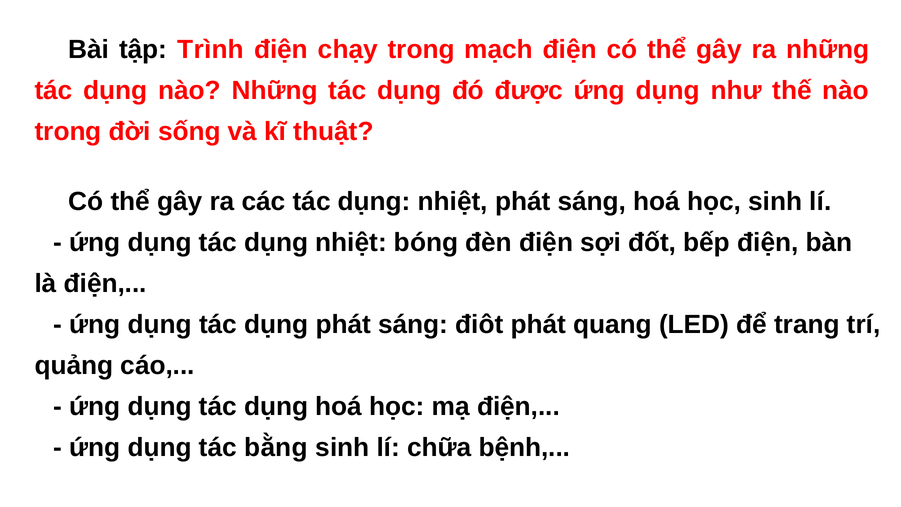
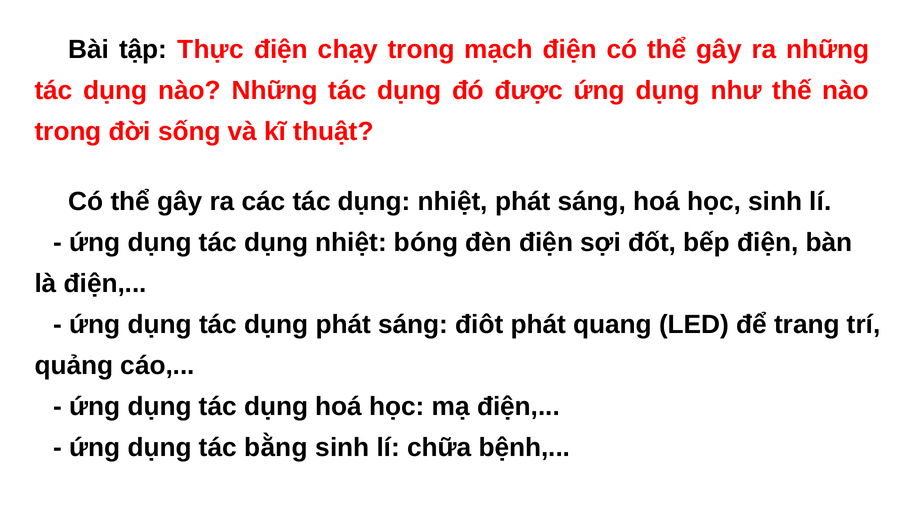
Trình: Trình -> Thực
